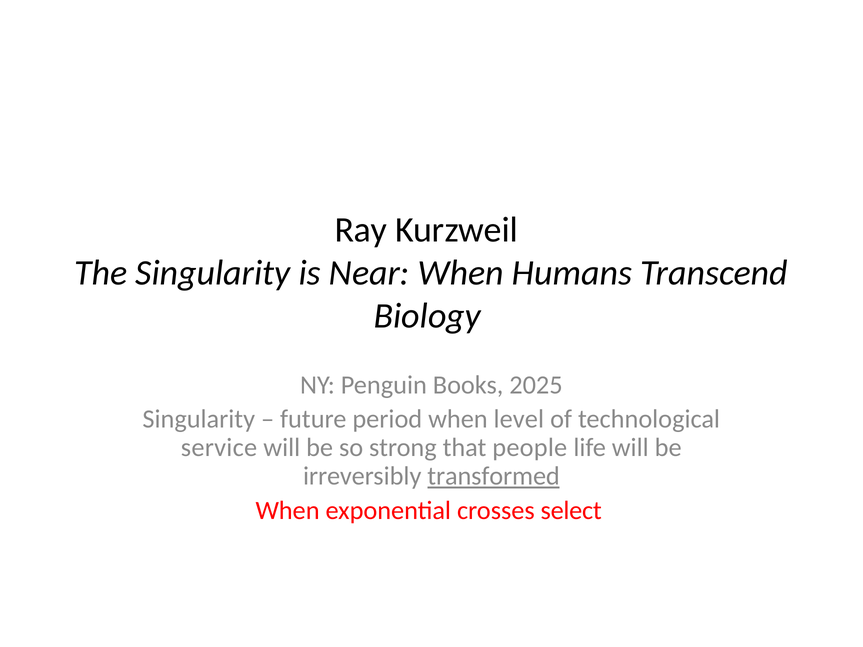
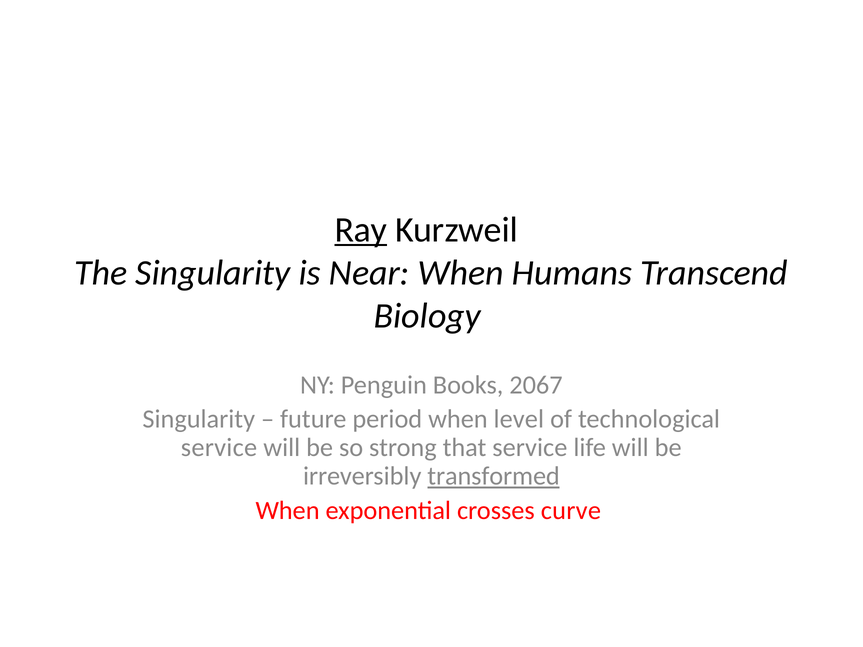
Ray underline: none -> present
2025: 2025 -> 2067
that people: people -> service
select: select -> curve
